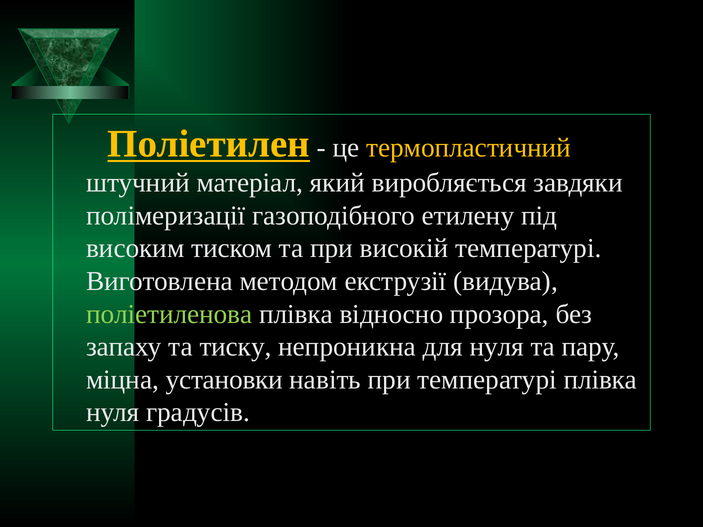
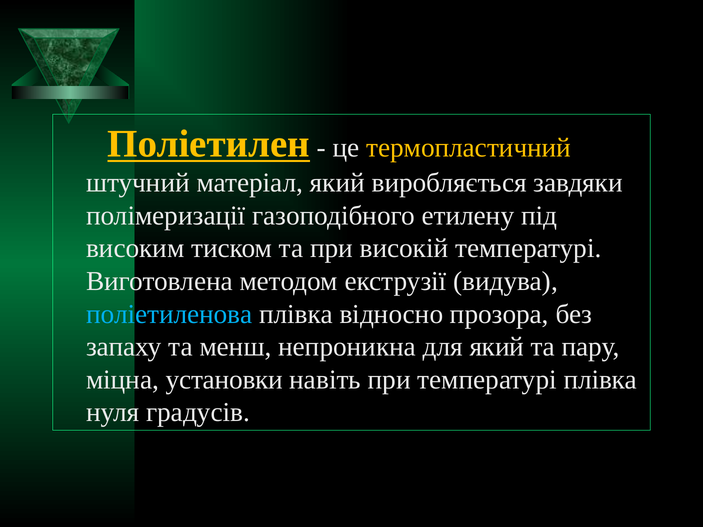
поліетиленова colour: light green -> light blue
тиску: тиску -> менш
для нуля: нуля -> який
